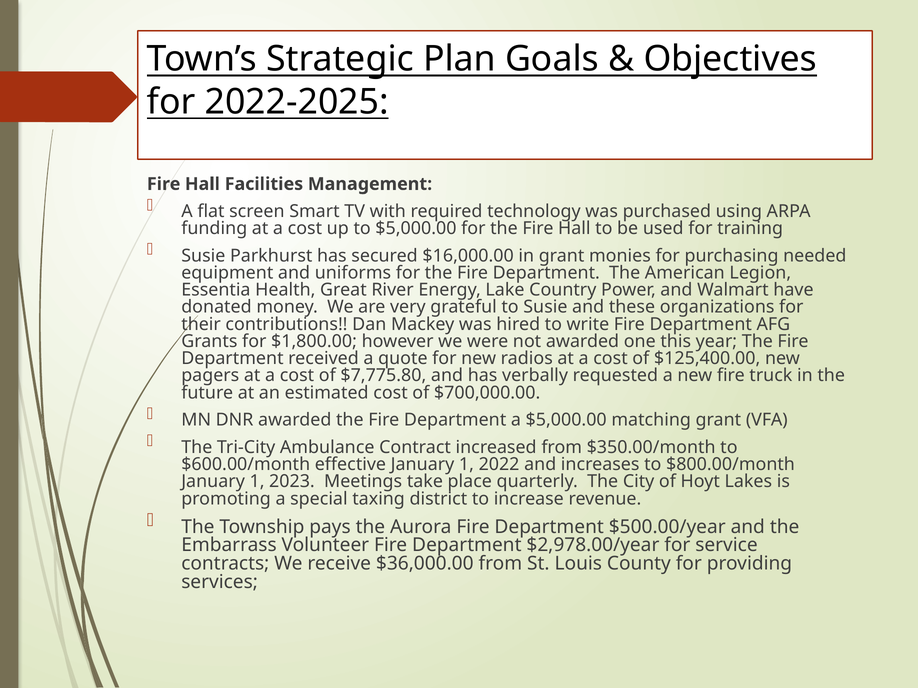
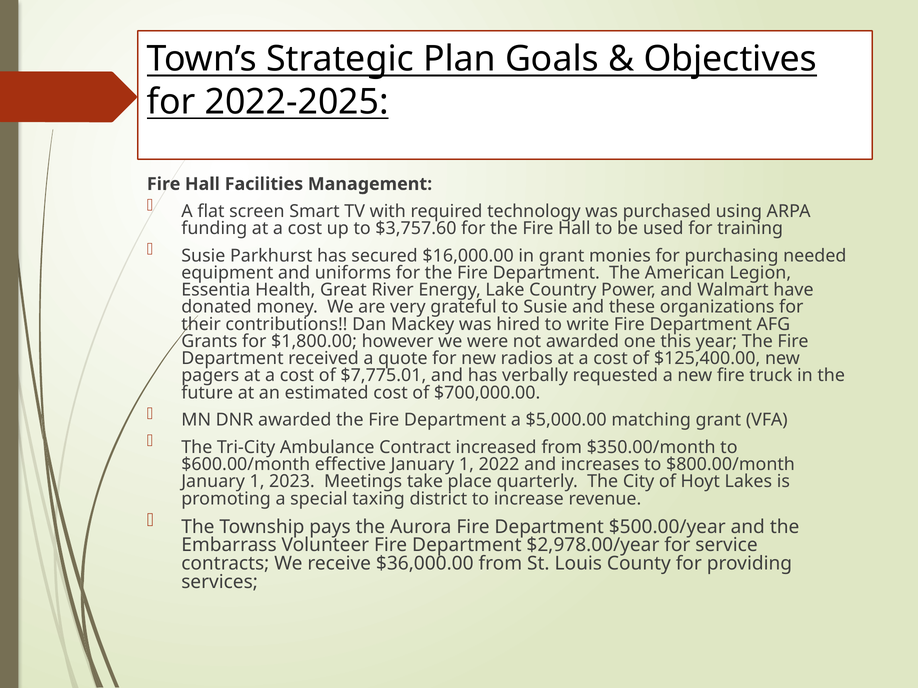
to $5,000.00: $5,000.00 -> $3,757.60
$7,775.80: $7,775.80 -> $7,775.01
